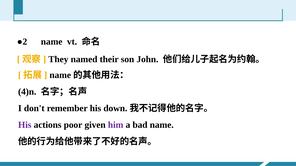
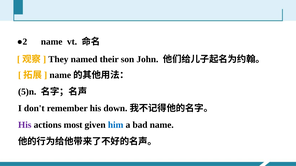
4)n: 4)n -> 5)n
poor: poor -> most
him colour: purple -> blue
